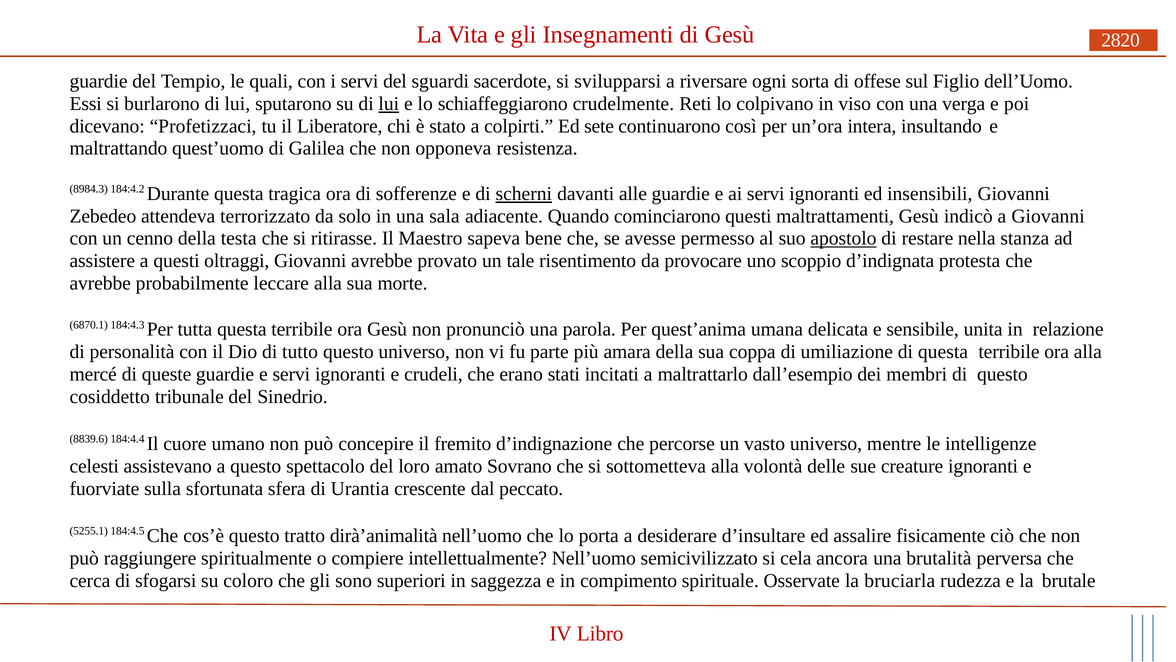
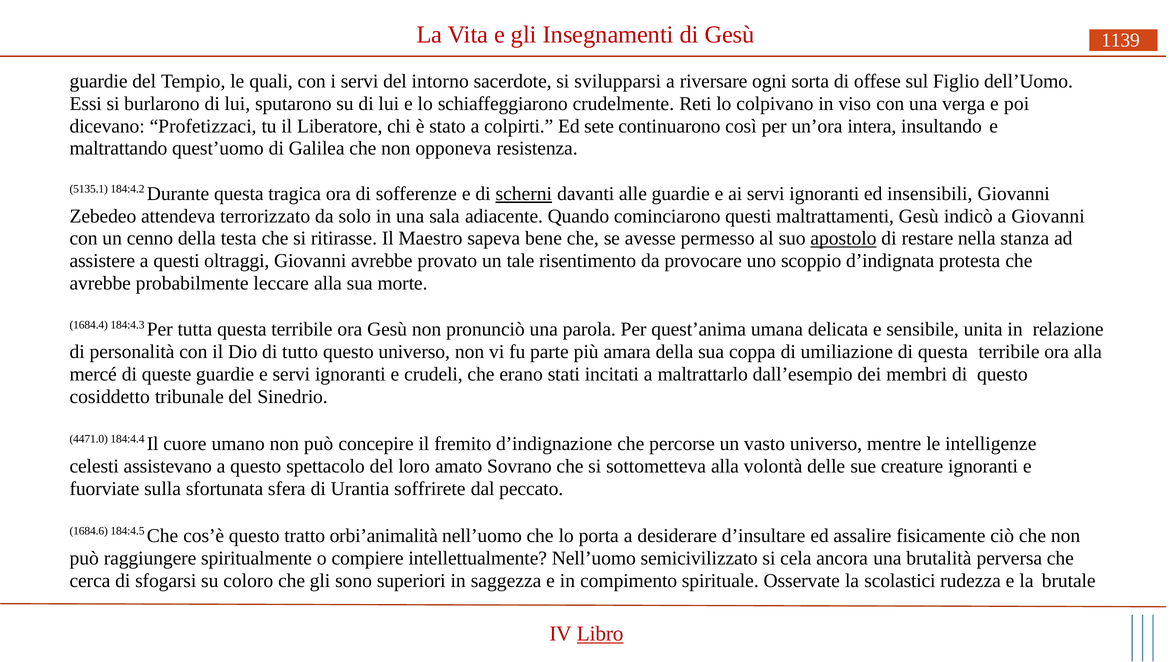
2820: 2820 -> 1139
sguardi: sguardi -> intorno
lui at (389, 104) underline: present -> none
8984.3: 8984.3 -> 5135.1
6870.1: 6870.1 -> 1684.4
8839.6: 8839.6 -> 4471.0
crescente: crescente -> soffrirete
5255.1: 5255.1 -> 1684.6
dirà’animalità: dirà’animalità -> orbi’animalità
bruciarla: bruciarla -> scolastici
Libro underline: none -> present
